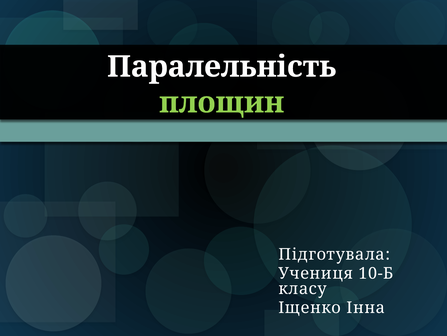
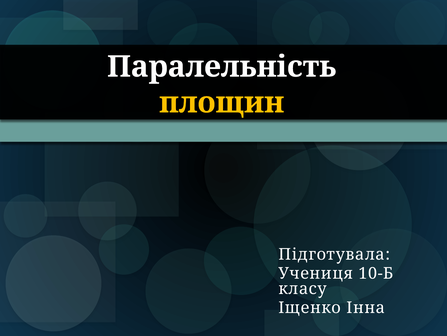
площин colour: light green -> yellow
